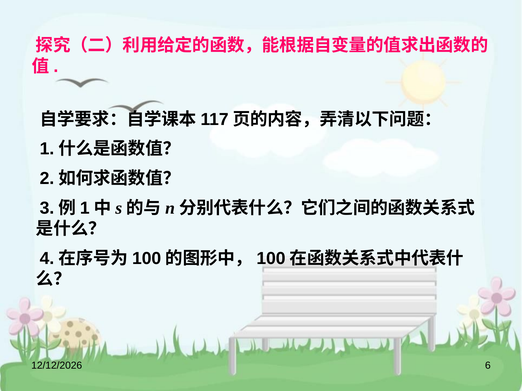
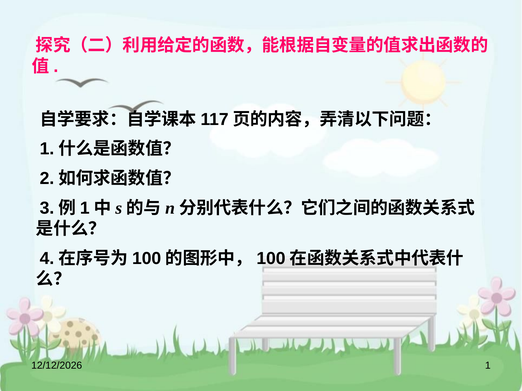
6: 6 -> 1
